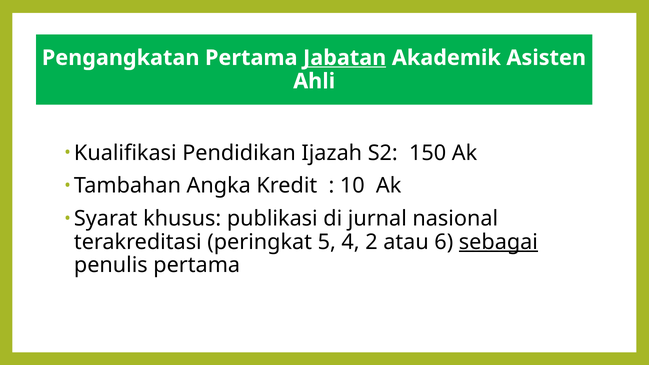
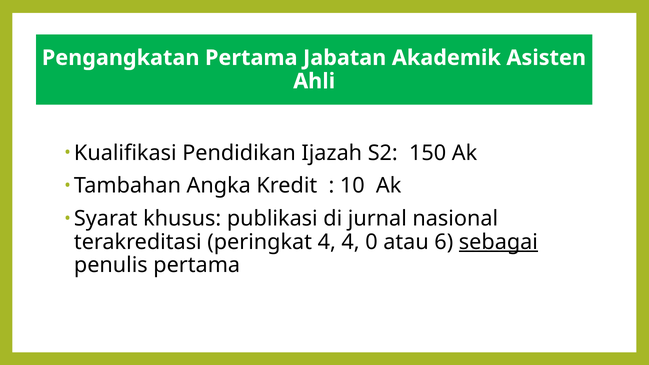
Jabatan underline: present -> none
peringkat 5: 5 -> 4
2: 2 -> 0
